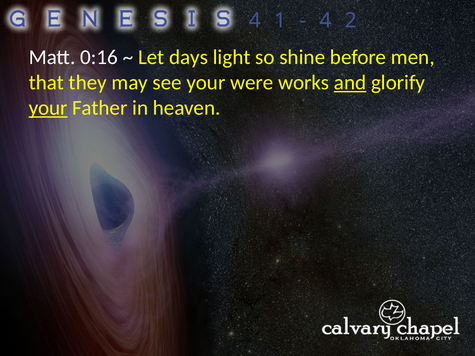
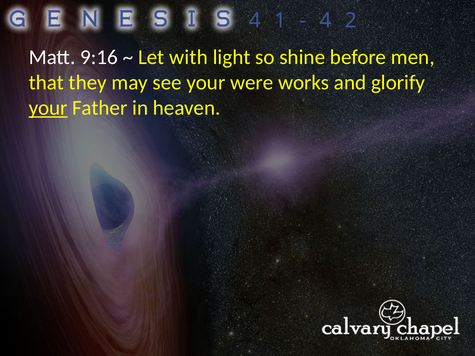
0:16: 0:16 -> 9:16
days: days -> with
and underline: present -> none
